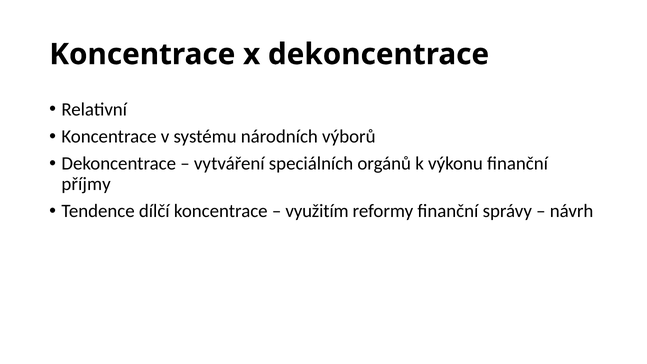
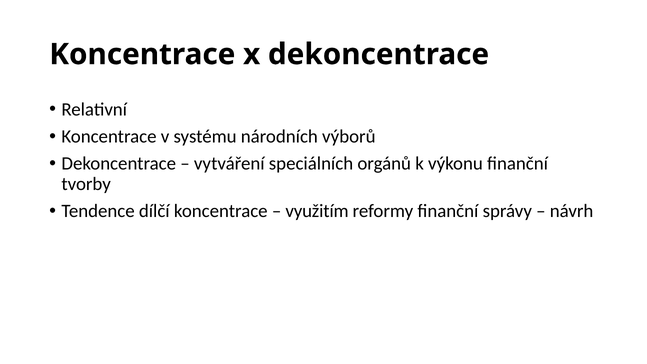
příjmy: příjmy -> tvorby
